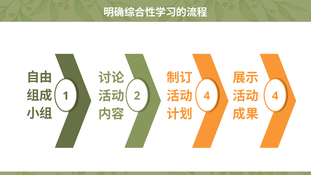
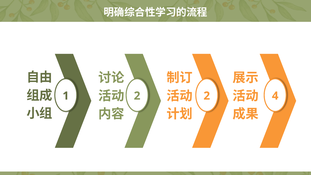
2 4: 4 -> 2
